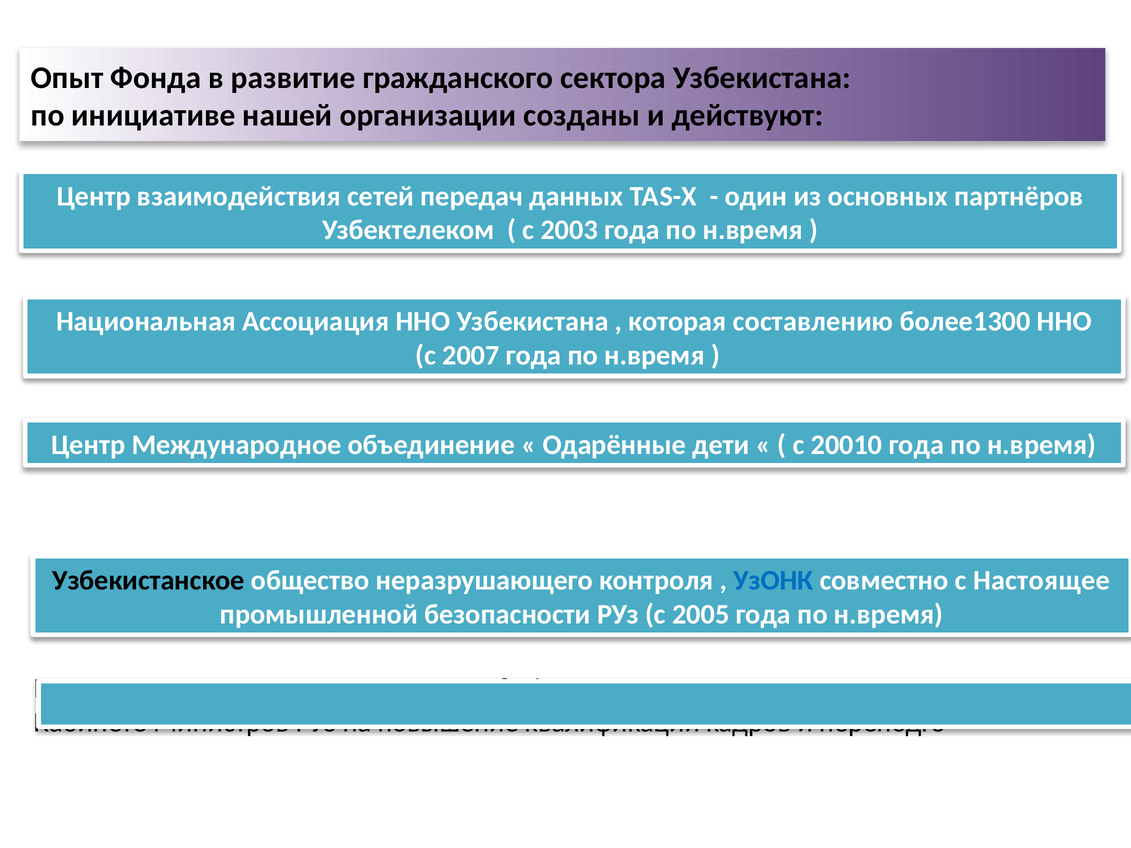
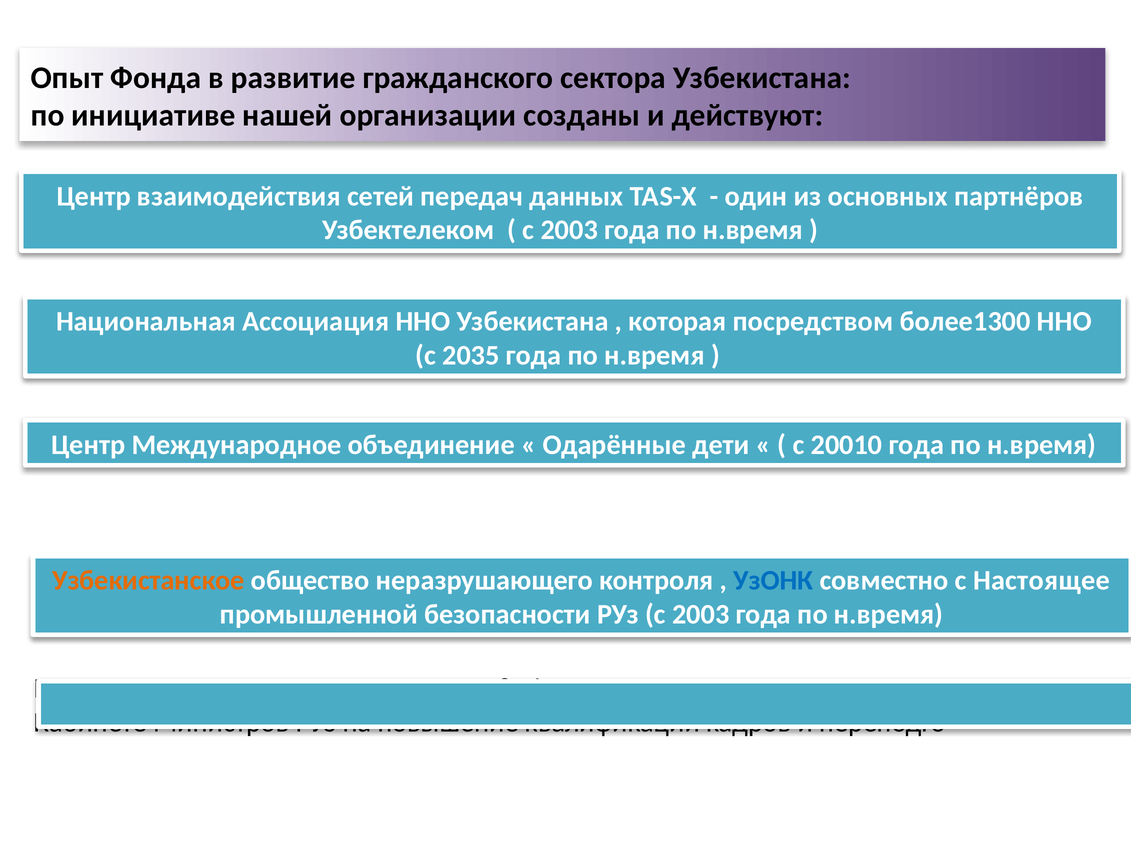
составлению: составлению -> посредством
2007: 2007 -> 2035
Узбекистанское colour: black -> orange
РУз с 2005: 2005 -> 2003
